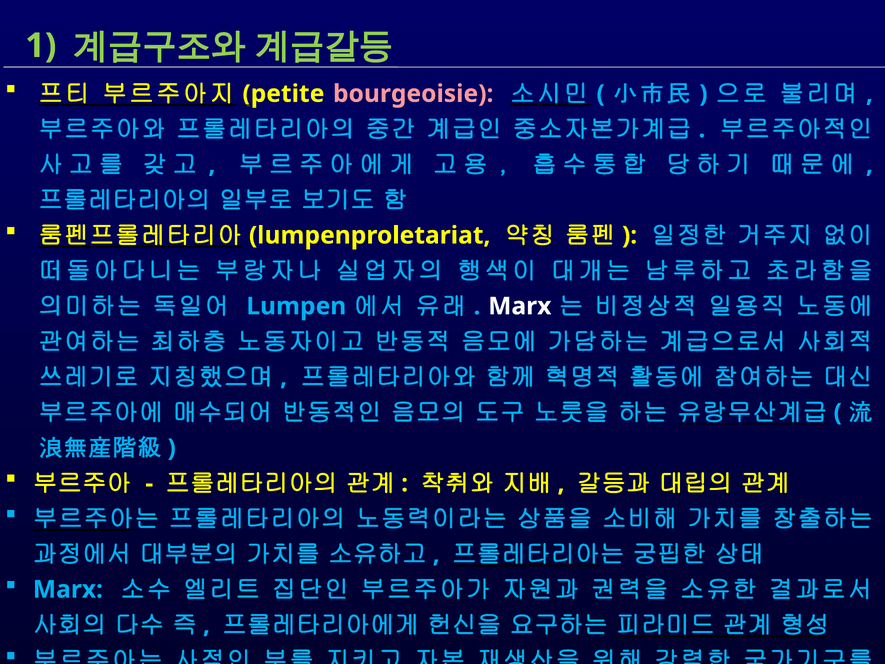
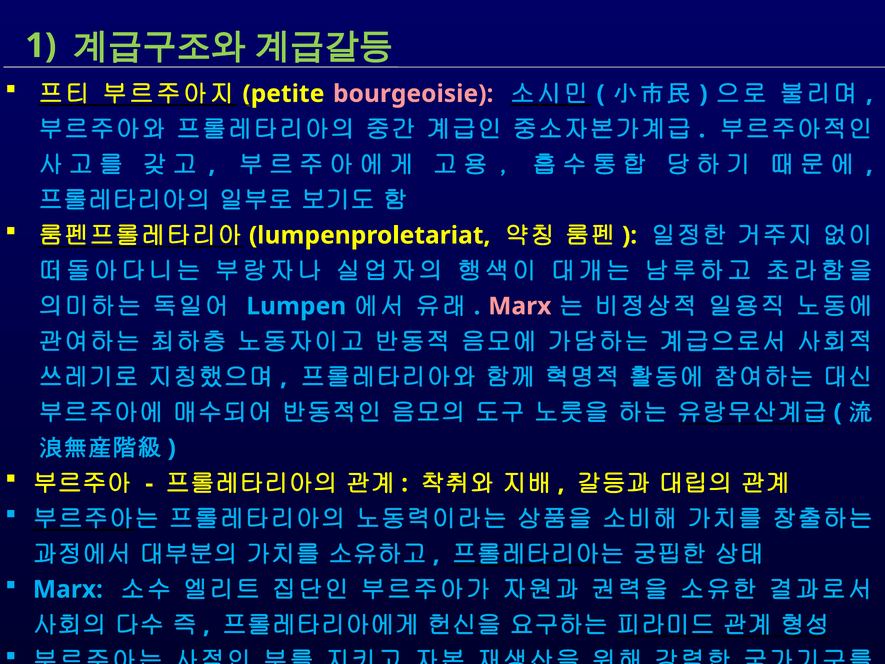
Marx at (520, 306) colour: white -> pink
